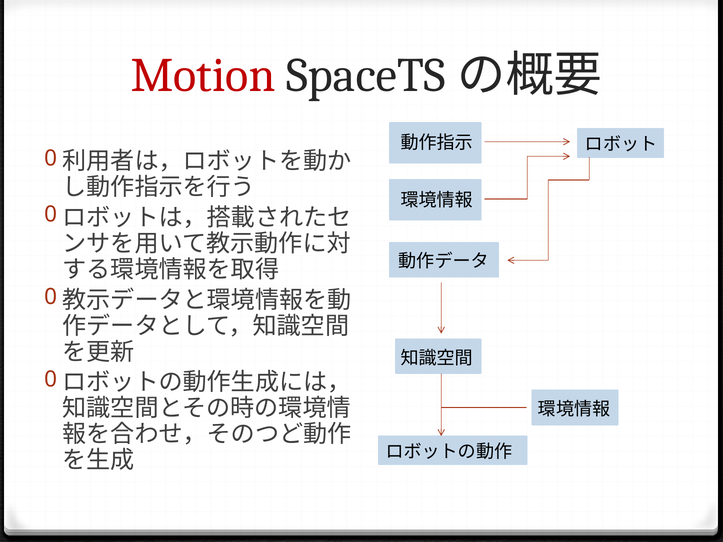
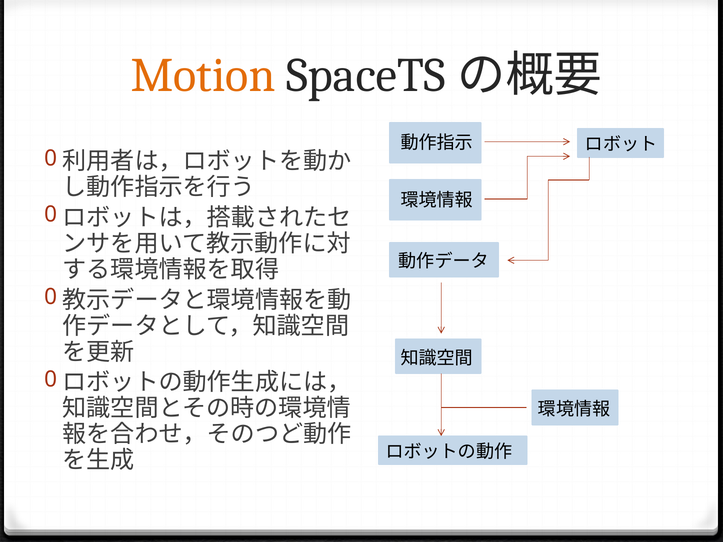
Motion colour: red -> orange
